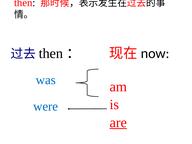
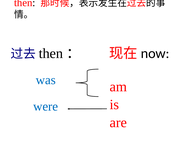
are underline: present -> none
